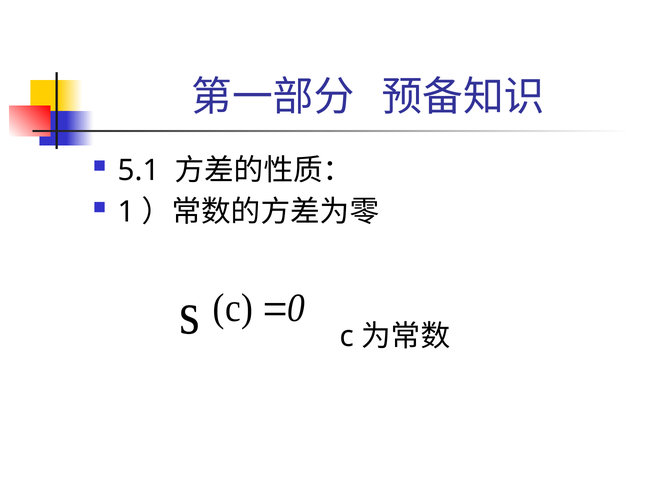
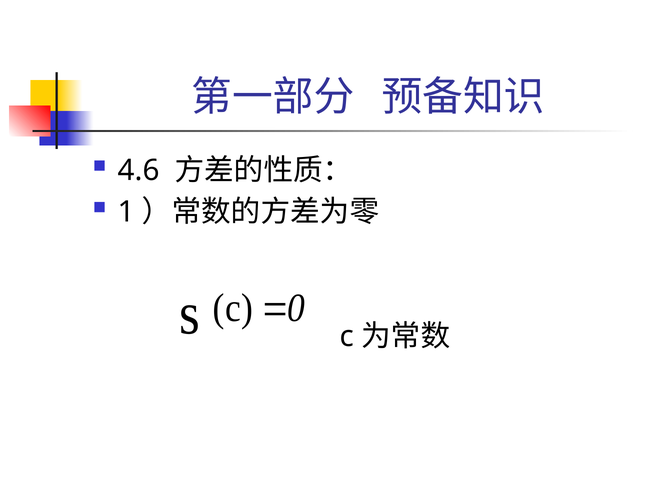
5.1: 5.1 -> 4.6
